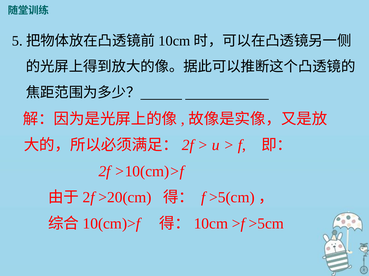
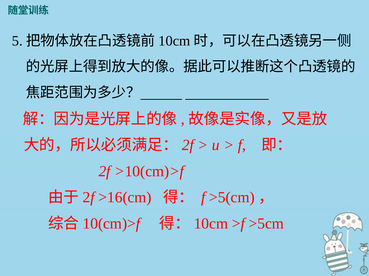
>20(cm: >20(cm -> >16(cm
